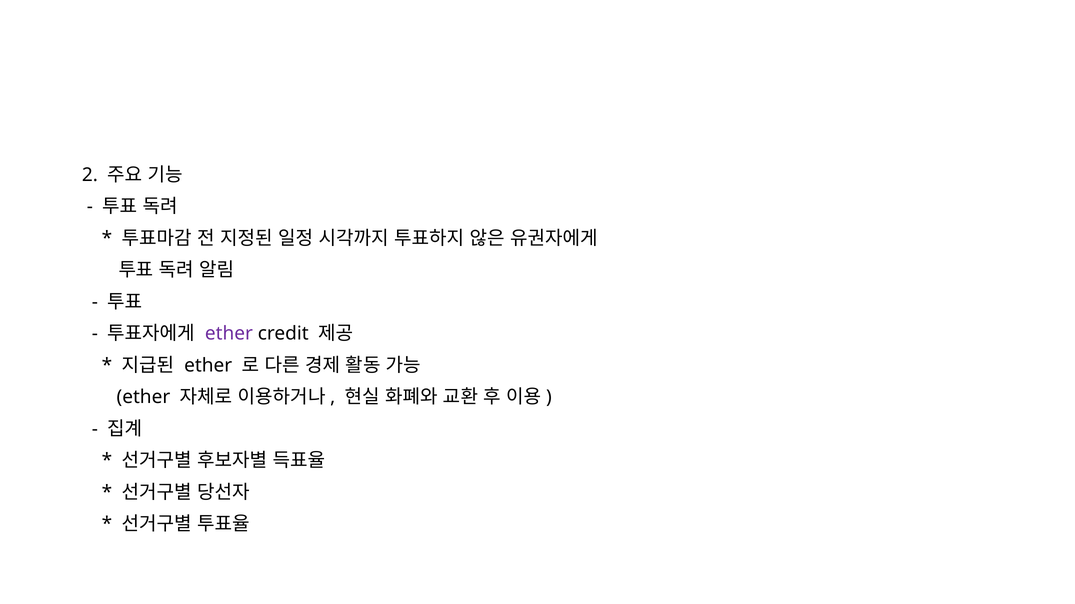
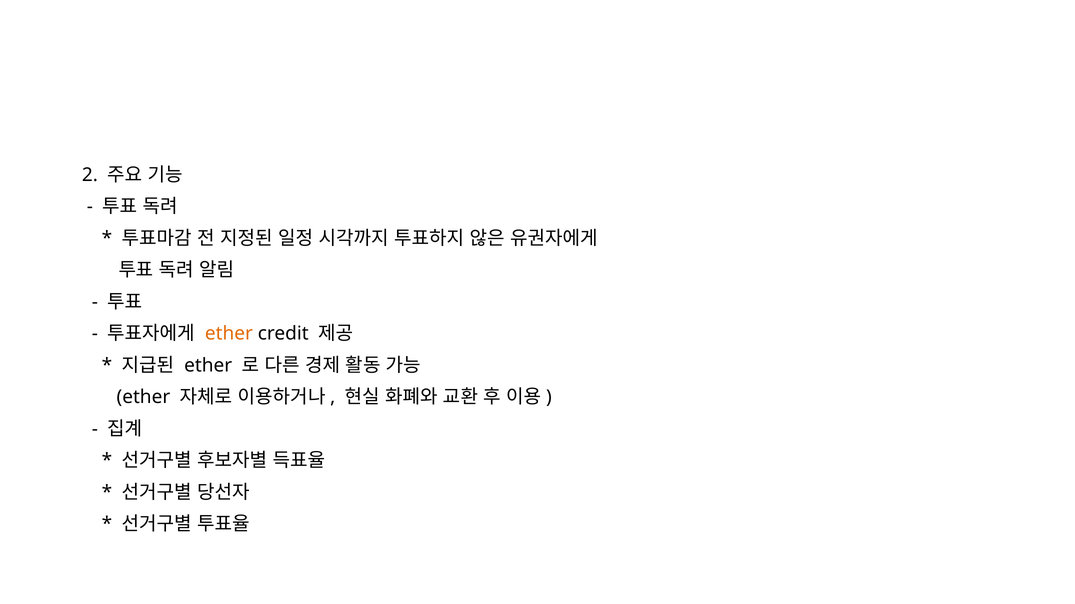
ether at (229, 334) colour: purple -> orange
